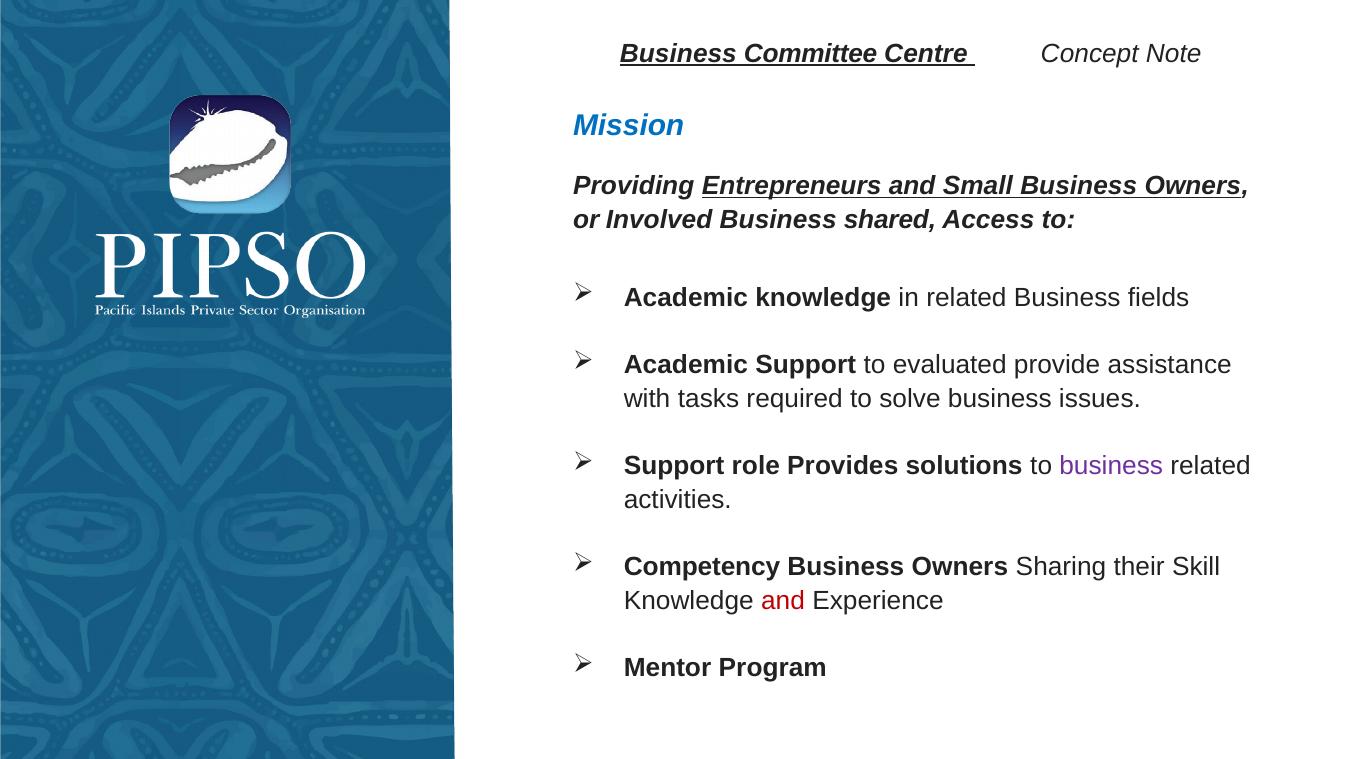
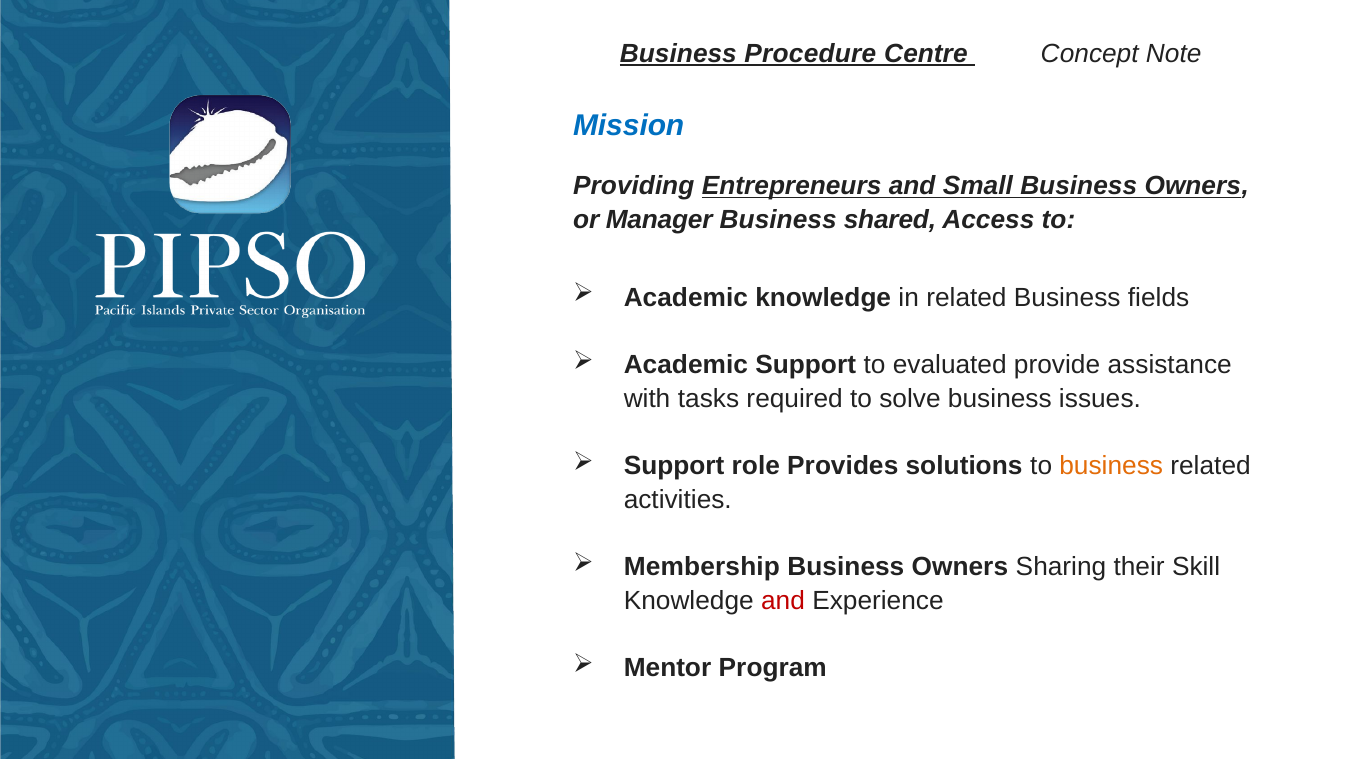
Committee: Committee -> Procedure
Involved: Involved -> Manager
business at (1111, 466) colour: purple -> orange
Competency: Competency -> Membership
